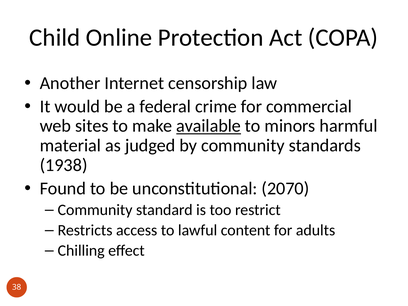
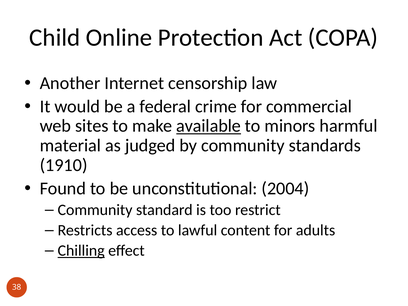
1938: 1938 -> 1910
2070: 2070 -> 2004
Chilling underline: none -> present
